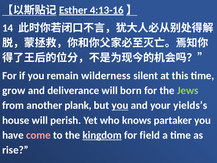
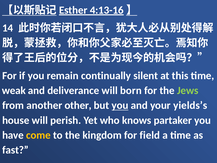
wilderness: wilderness -> continually
grow: grow -> weak
plank: plank -> other
come colour: pink -> yellow
kingdom underline: present -> none
rise: rise -> fast
